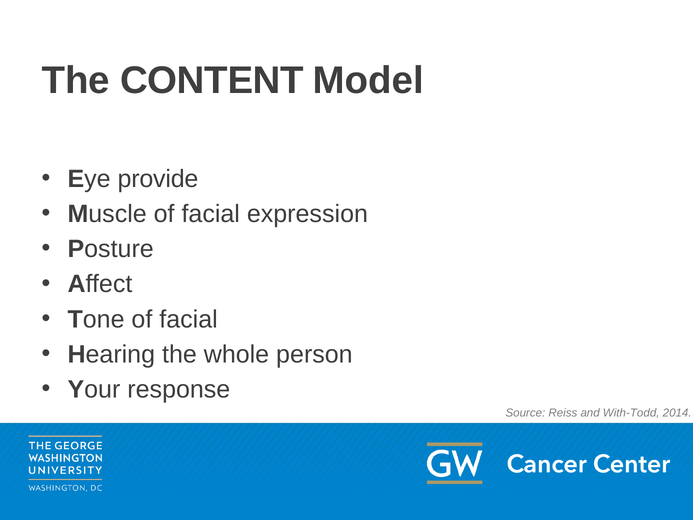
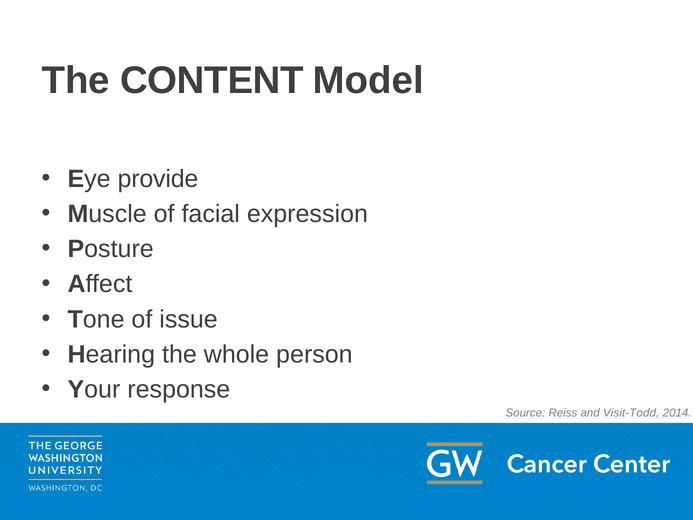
Tone of facial: facial -> issue
With-Todd: With-Todd -> Visit-Todd
